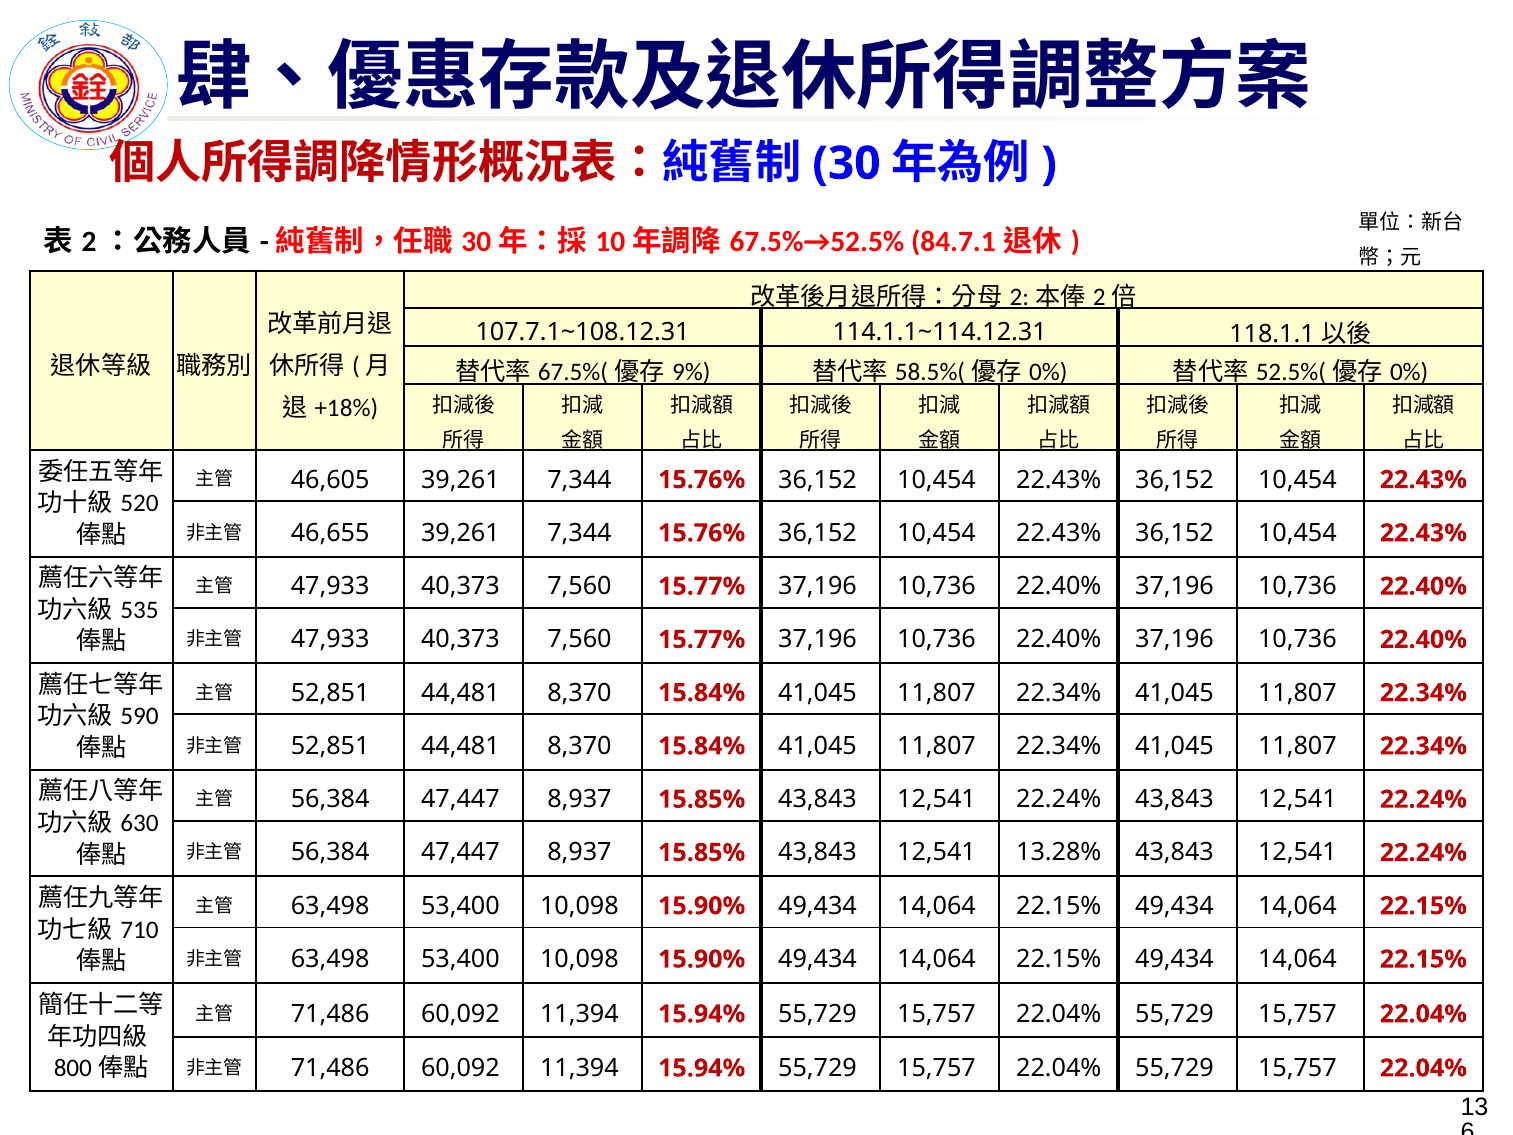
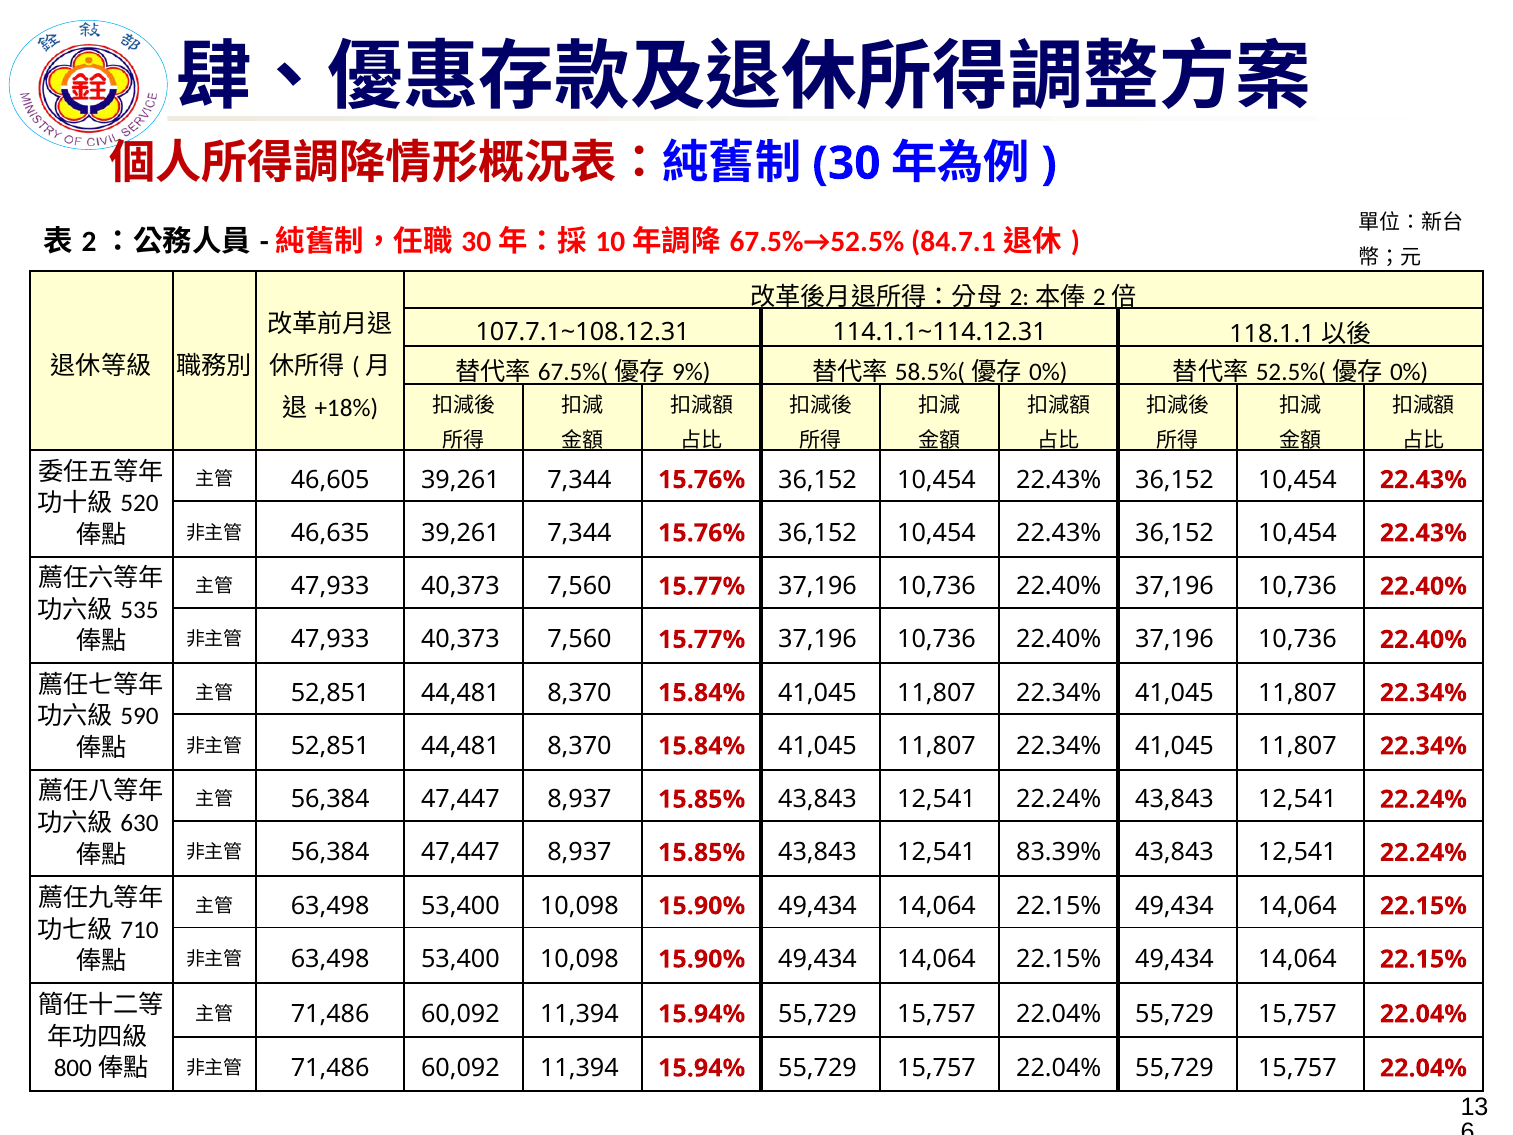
46,655: 46,655 -> 46,635
13.28%: 13.28% -> 83.39%
